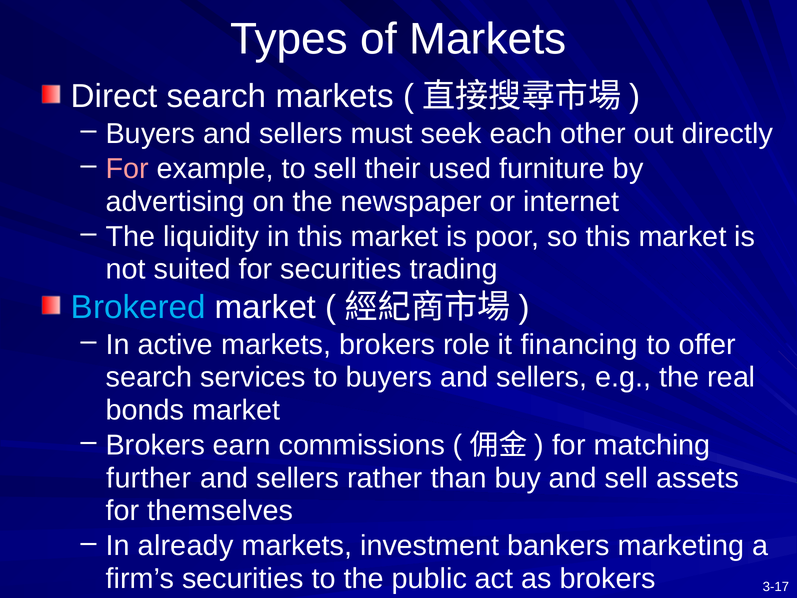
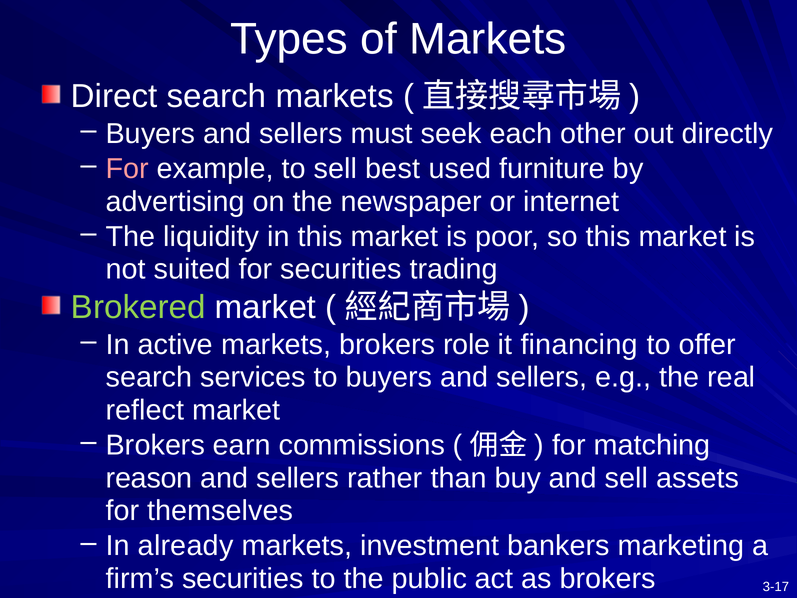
their: their -> best
Brokered colour: light blue -> light green
bonds: bonds -> reflect
further: further -> reason
